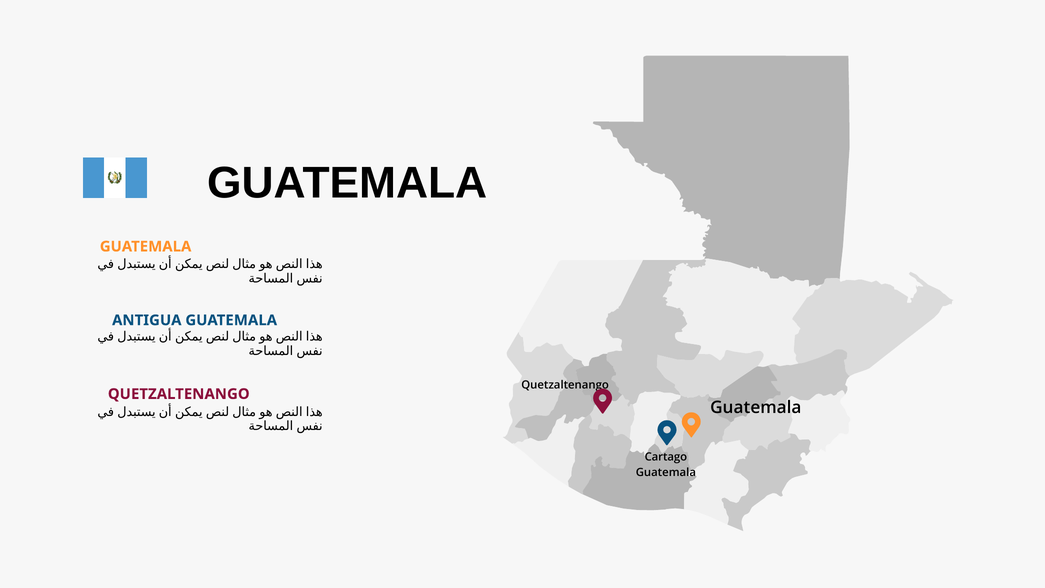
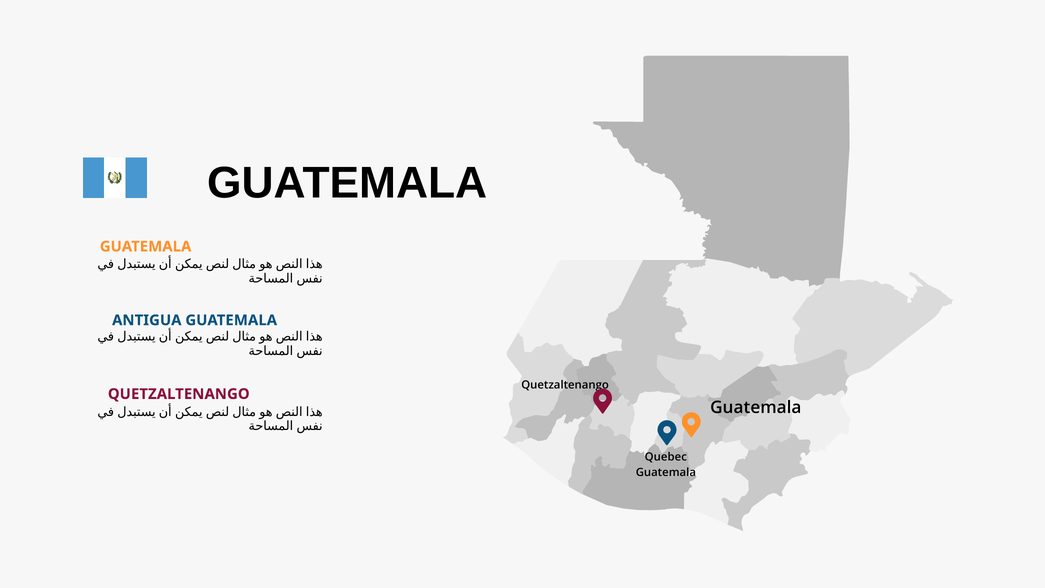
Cartago: Cartago -> Quebec
